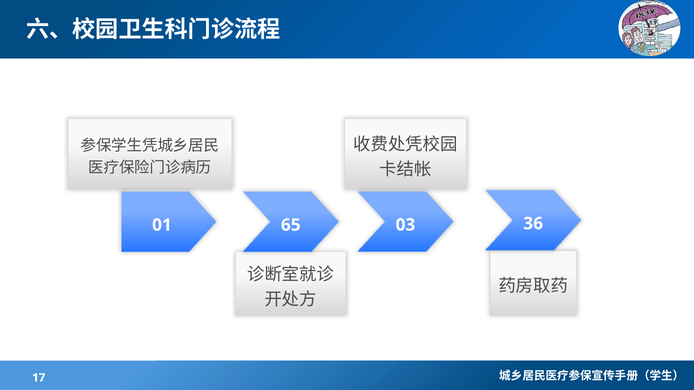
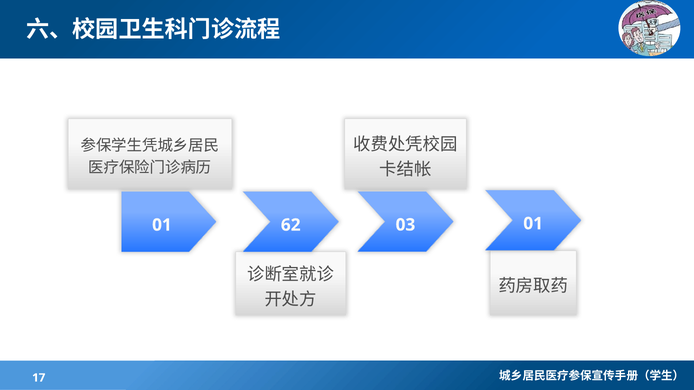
65: 65 -> 62
03 36: 36 -> 01
